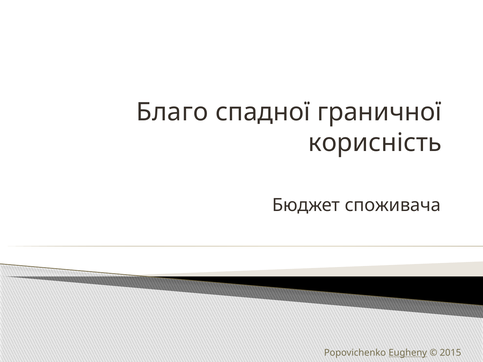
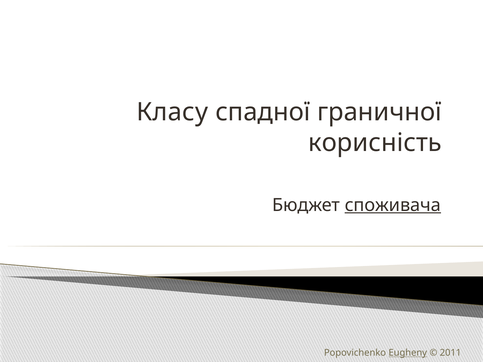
Благо: Благо -> Класу
споживача underline: none -> present
2015: 2015 -> 2011
